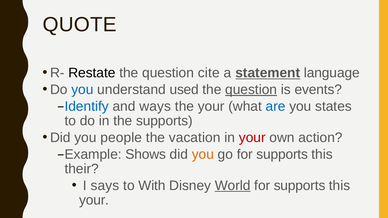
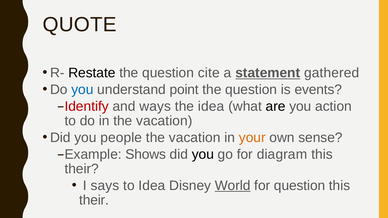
language: language -> gathered
used: used -> point
question at (251, 90) underline: present -> none
Identify colour: blue -> red
the your: your -> idea
are colour: blue -> black
states: states -> action
in the supports: supports -> vacation
your at (252, 138) colour: red -> orange
action: action -> sense
you at (203, 154) colour: orange -> black
go for supports: supports -> diagram
to With: With -> Idea
supports at (300, 186): supports -> question
your at (94, 200): your -> their
